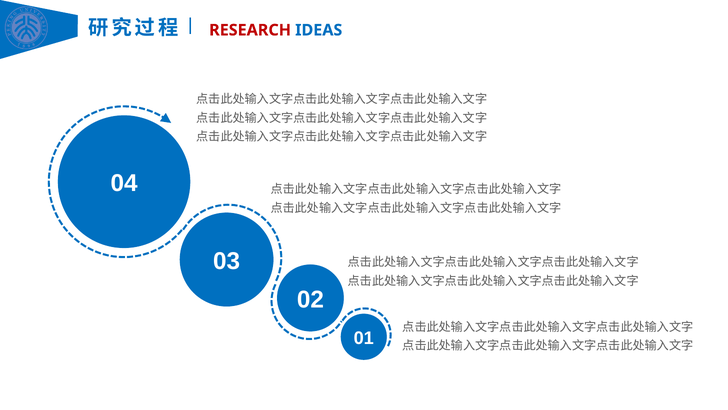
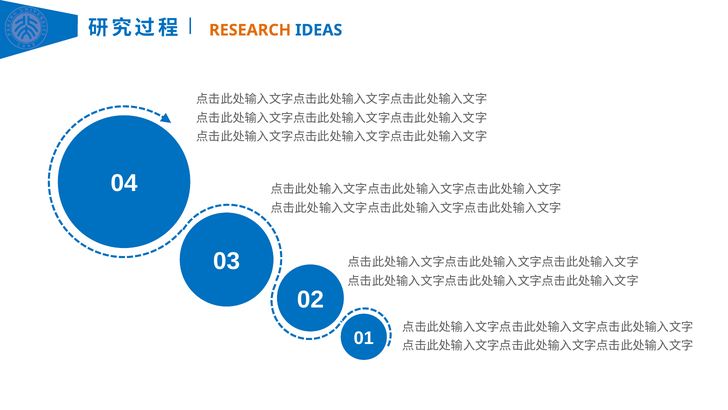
RESEARCH colour: red -> orange
